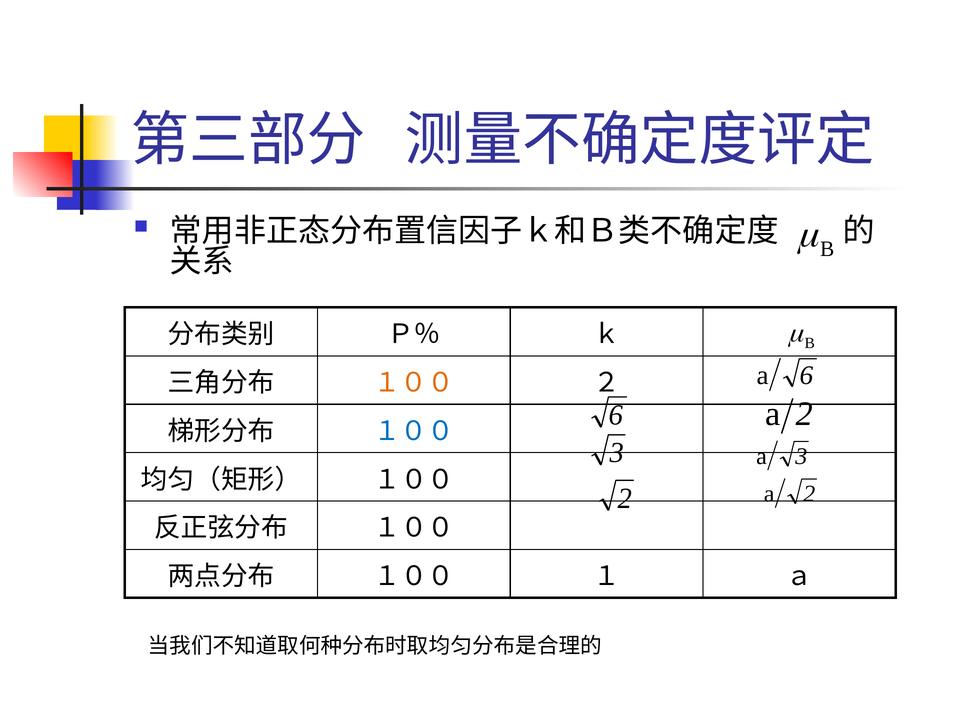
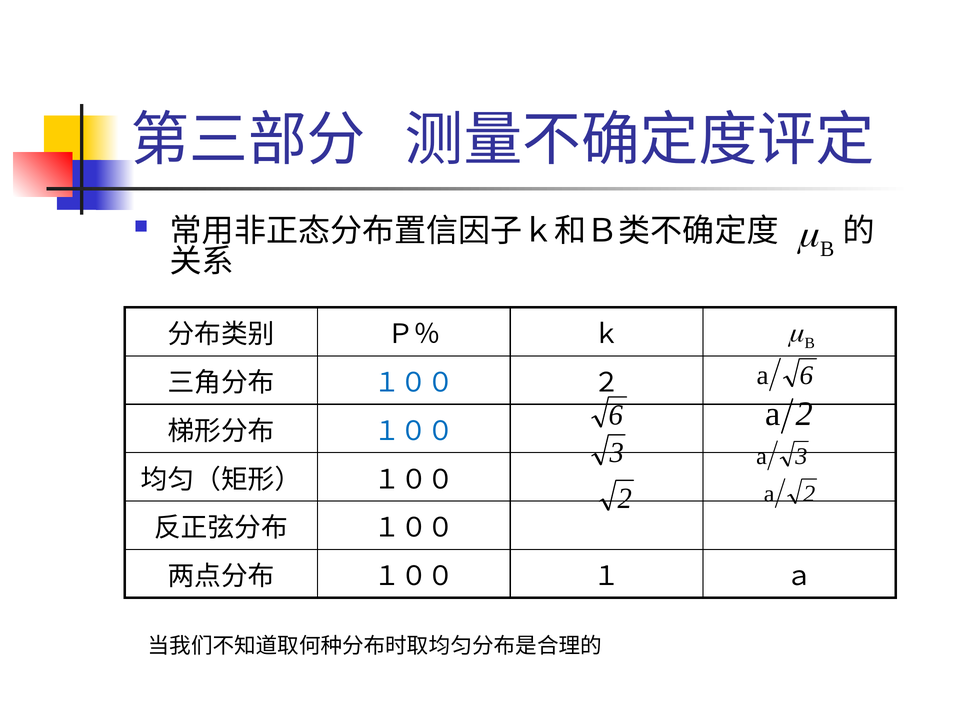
１００ at (414, 383) colour: orange -> blue
